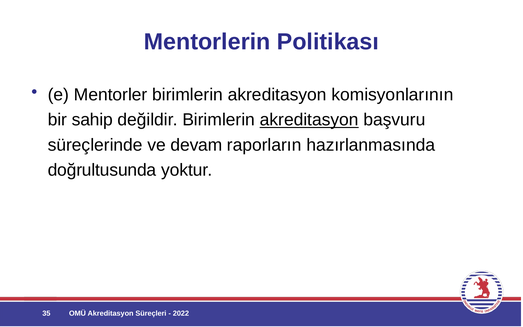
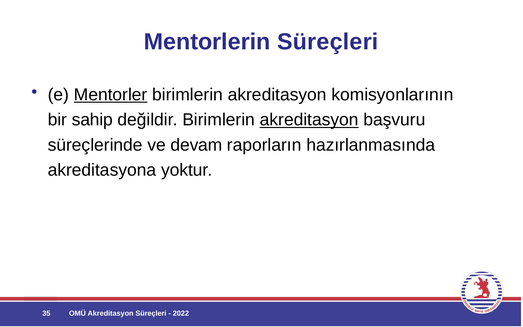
Mentorlerin Politikası: Politikası -> Süreçleri
Mentorler underline: none -> present
doğrultusunda: doğrultusunda -> akreditasyona
